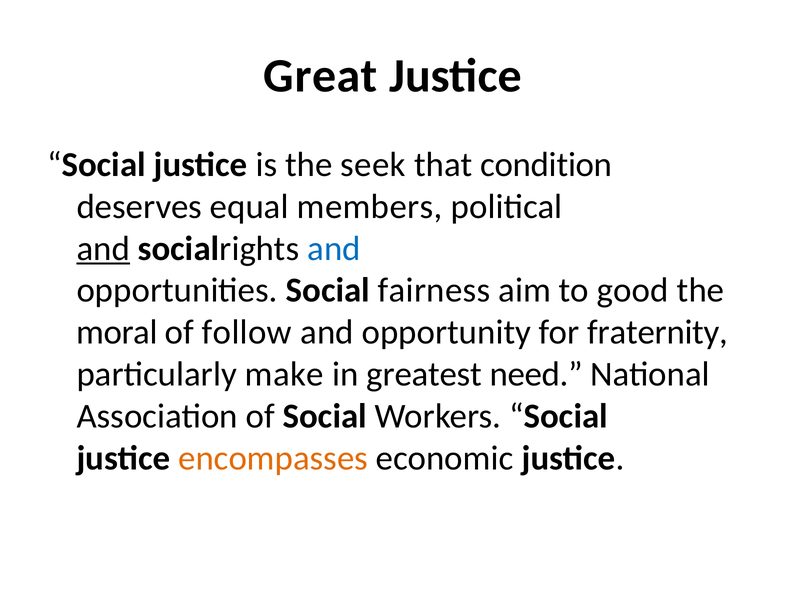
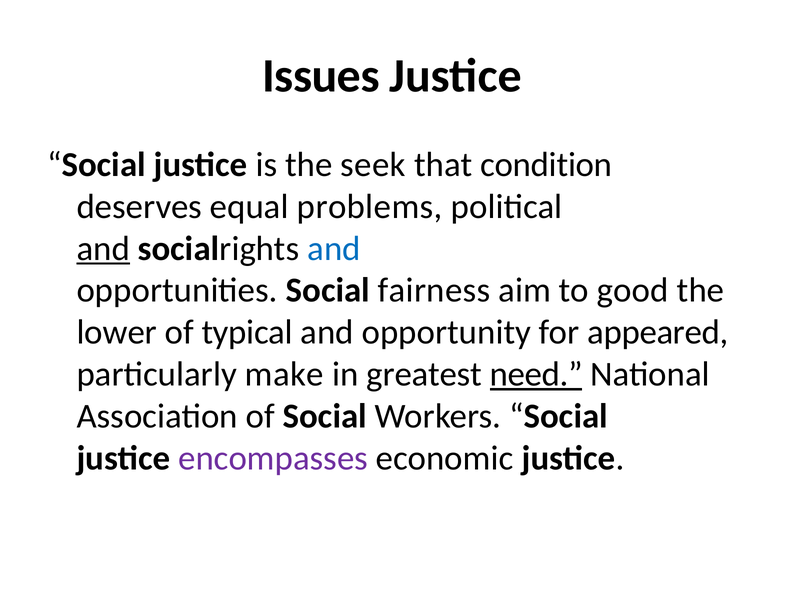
Great: Great -> Issues
members: members -> problems
moral: moral -> lower
follow: follow -> typical
fraternity: fraternity -> appeared
need underline: none -> present
encompasses colour: orange -> purple
